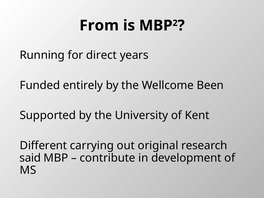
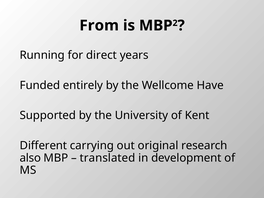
Been: Been -> Have
said: said -> also
contribute: contribute -> translated
